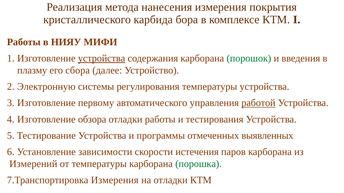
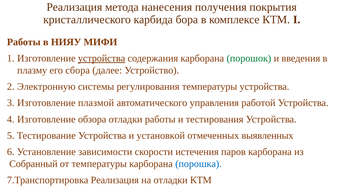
нанесения измерения: измерения -> получения
первому: первому -> плазмой
работой underline: present -> none
программы: программы -> установкой
Измерений: Измерений -> Собранный
порошка colour: green -> blue
Измерения at (115, 181): Измерения -> Реализация
